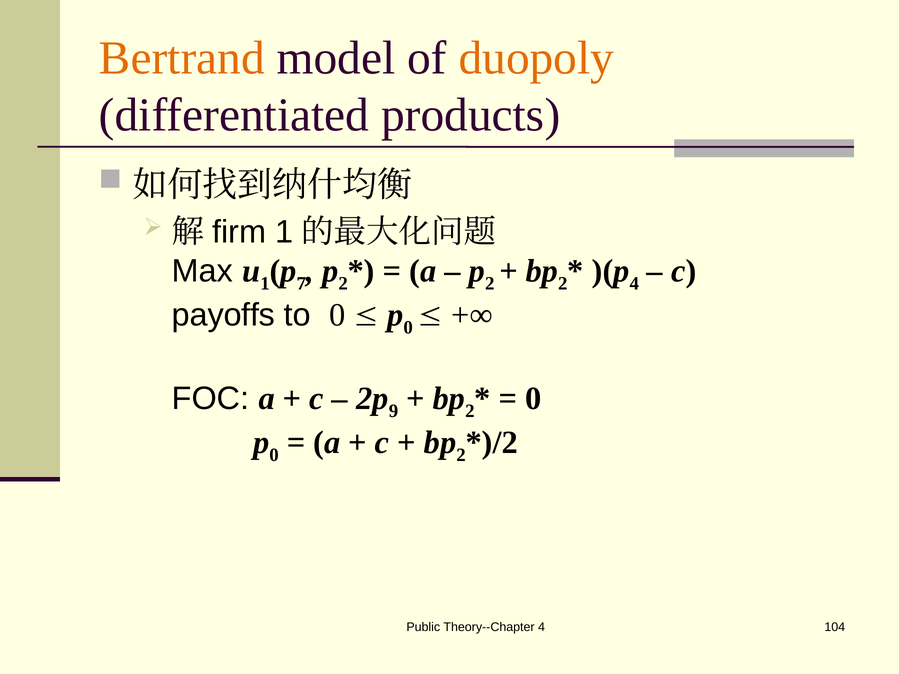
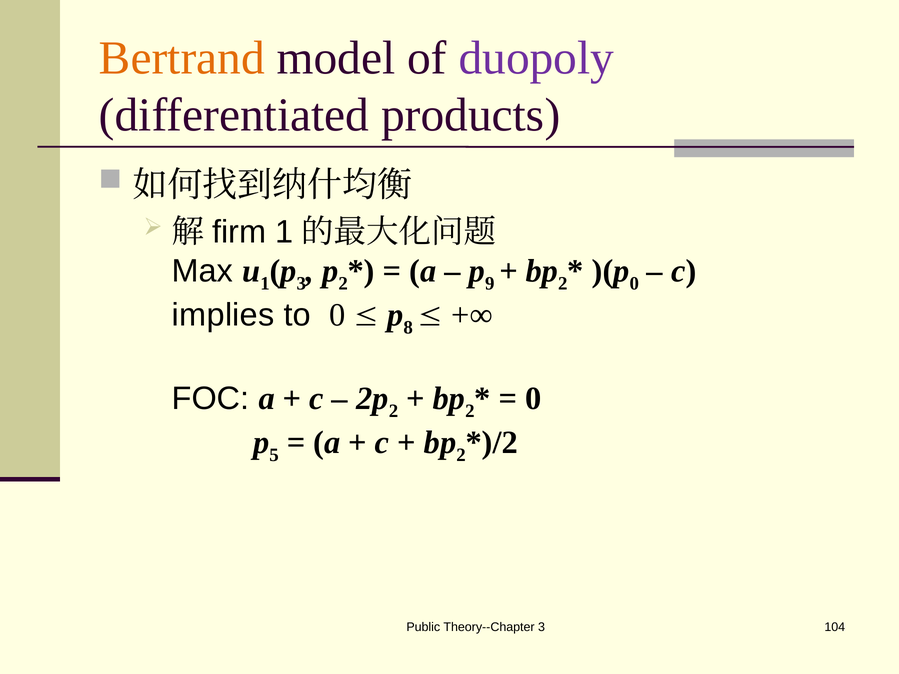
duopoly colour: orange -> purple
7 at (301, 284): 7 -> 3
2 at (490, 284): 2 -> 9
4 at (634, 284): 4 -> 0
payoffs: payoffs -> implies
0 at (408, 328): 0 -> 8
9 at (393, 411): 9 -> 2
0 at (274, 455): 0 -> 5
Theory--Chapter 4: 4 -> 3
